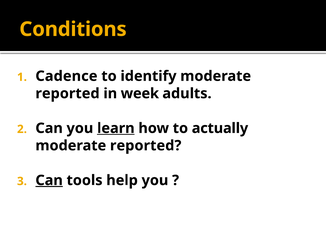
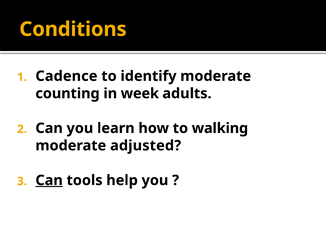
reported at (67, 94): reported -> counting
learn underline: present -> none
actually: actually -> walking
reported at (146, 146): reported -> adjusted
